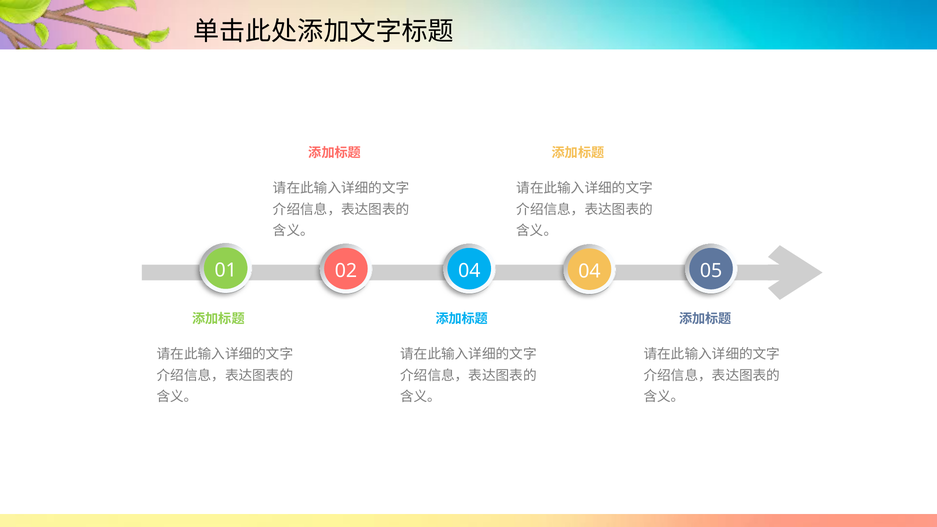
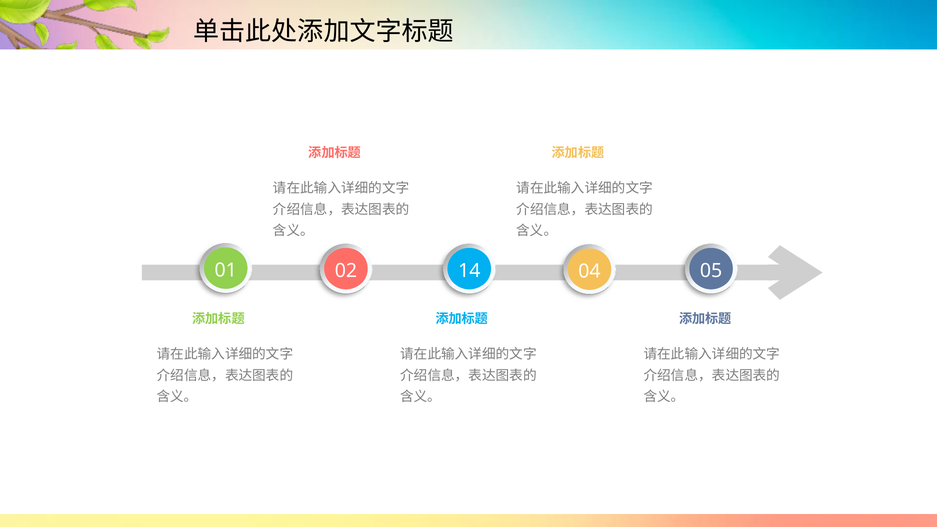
02 04: 04 -> 14
